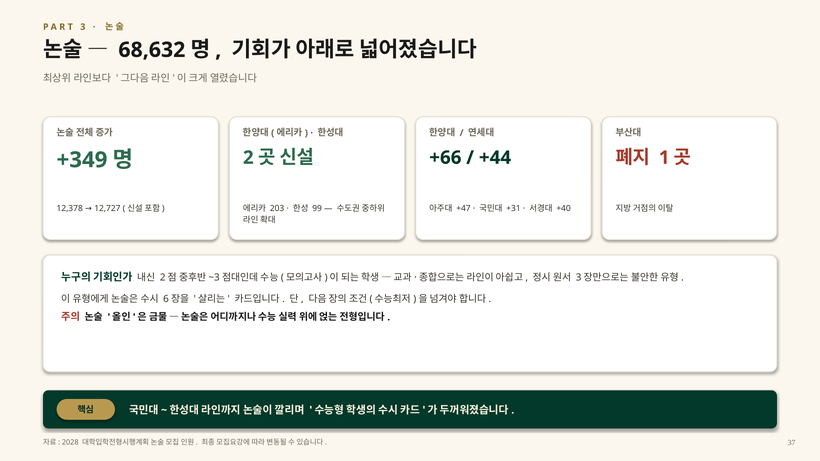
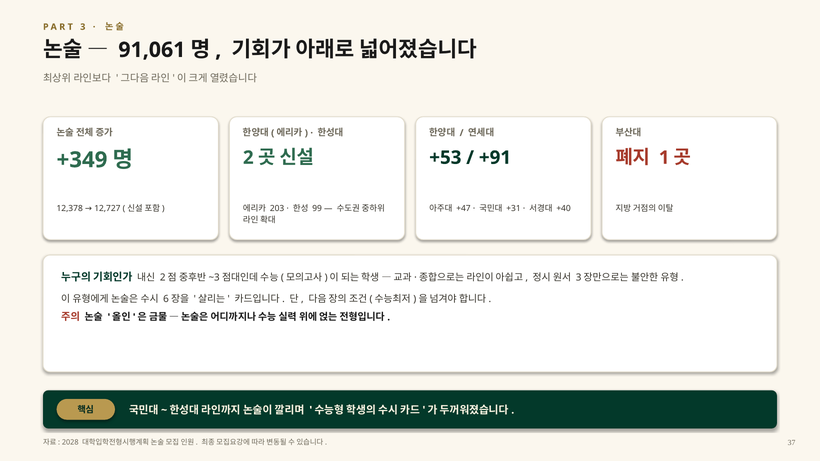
68,632: 68,632 -> 91,061
+66: +66 -> +53
+44: +44 -> +91
